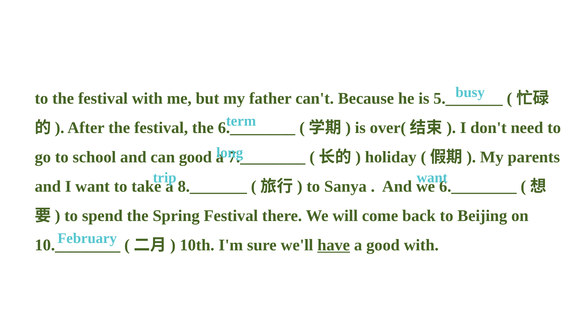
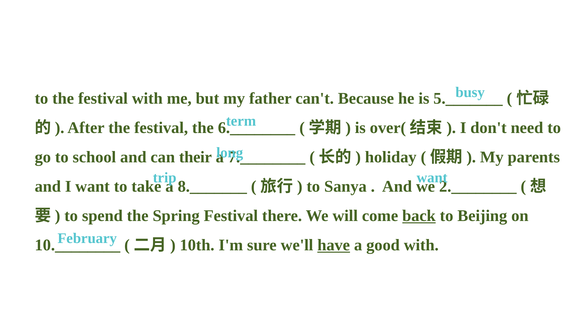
can good: good -> their
6.________ at (478, 186): 6.________ -> 2.________
back underline: none -> present
